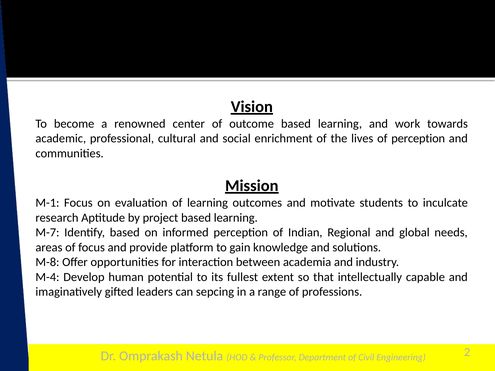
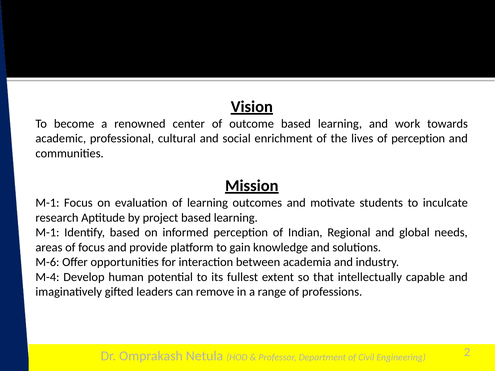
M-7 at (47, 233): M-7 -> M-1
M-8: M-8 -> M-6
sepcing: sepcing -> remove
